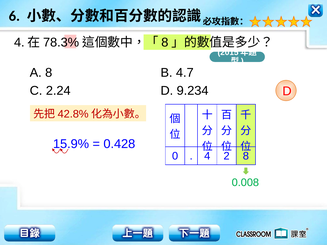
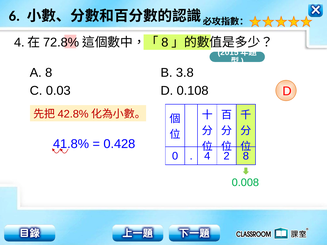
78.3%: 78.3% -> 72.8%
4.7: 4.7 -> 3.8
2.24: 2.24 -> 0.03
9.234: 9.234 -> 0.108
15.9%: 15.9% -> 41.8%
